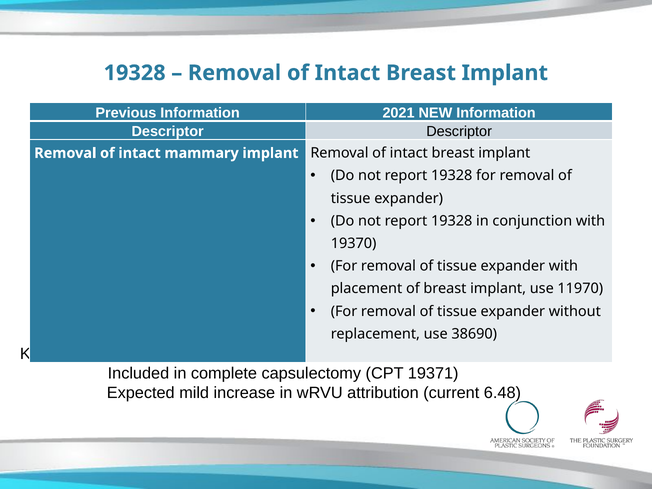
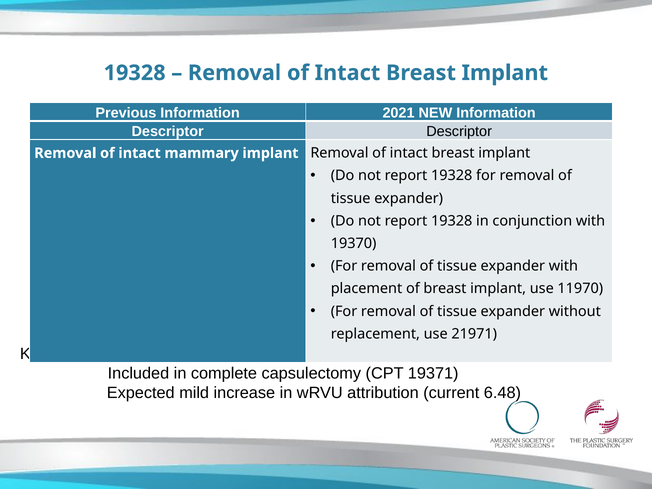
38690: 38690 -> 21971
